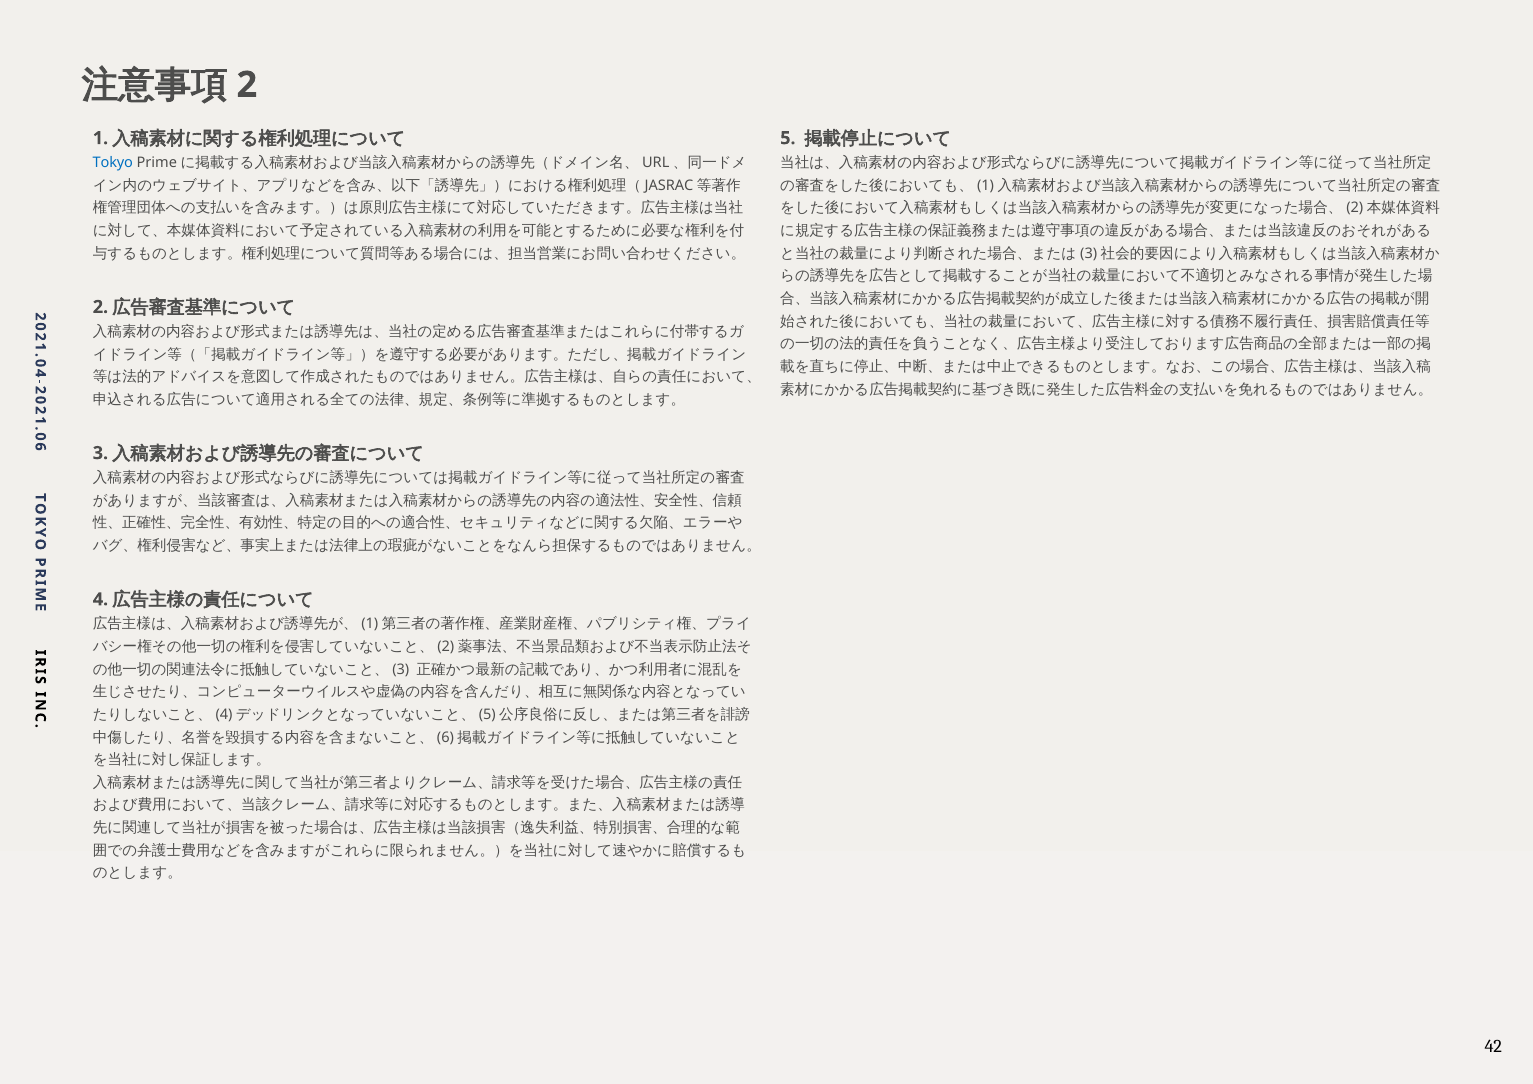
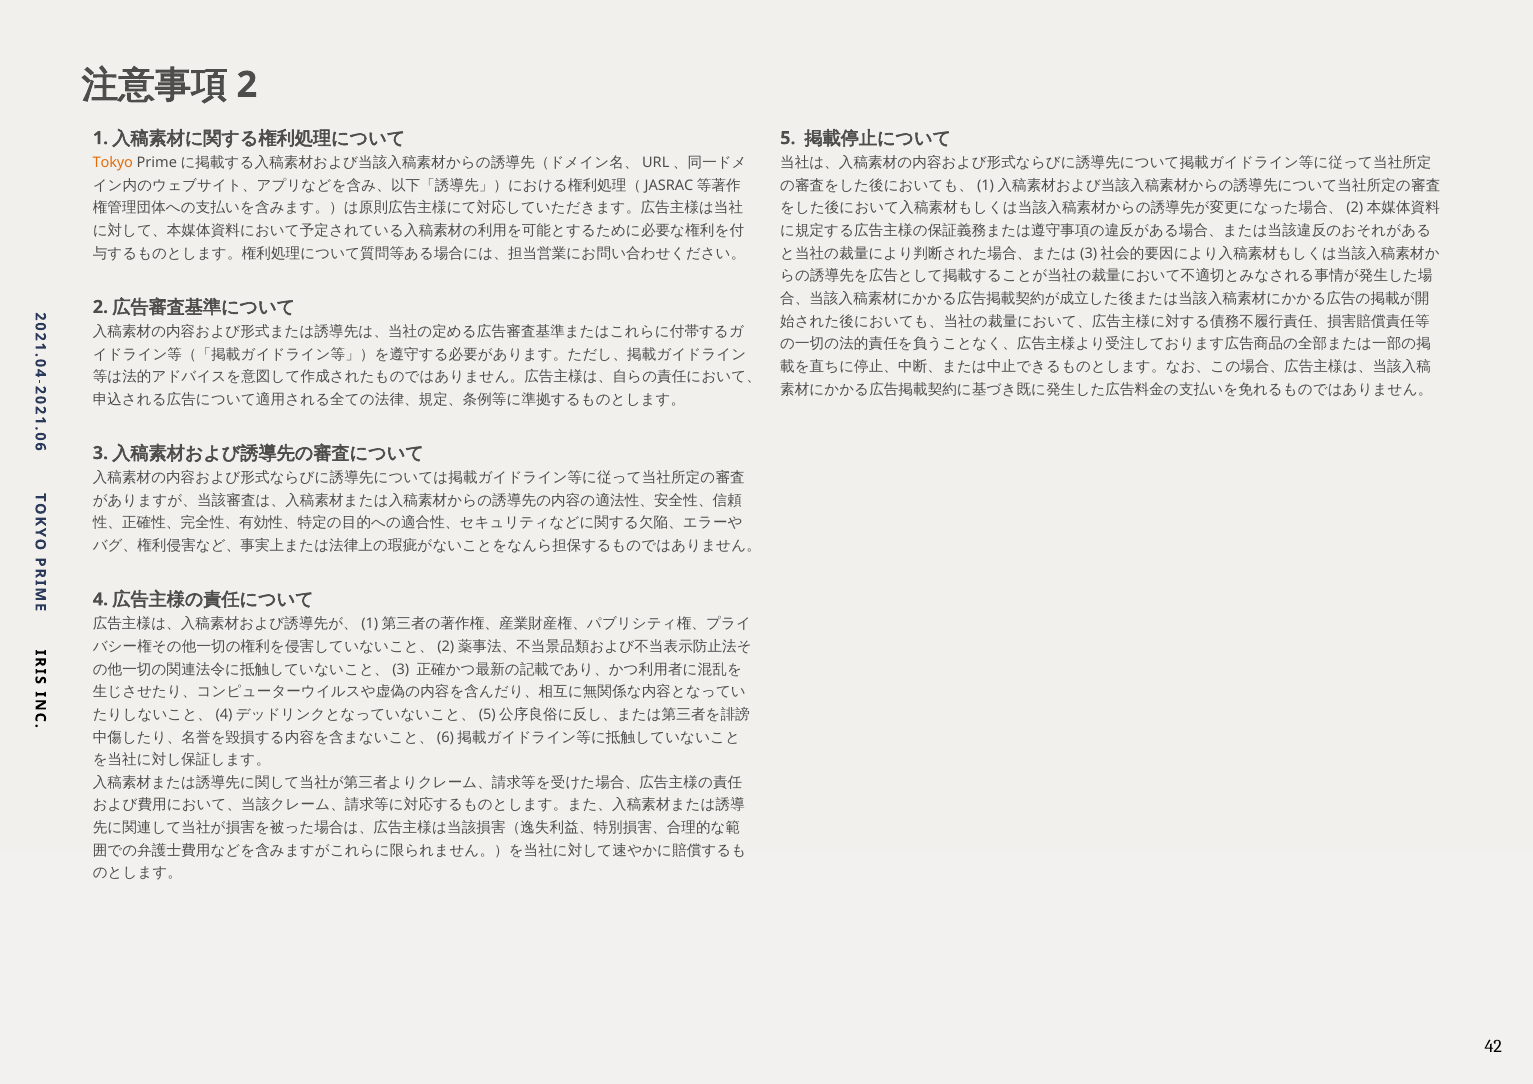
Tokyo colour: blue -> orange
